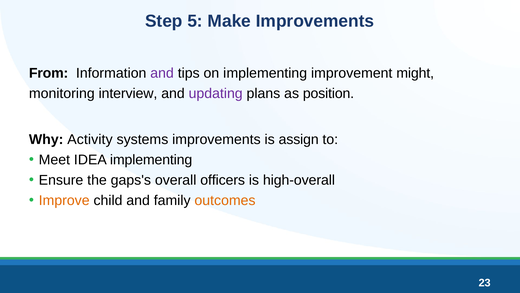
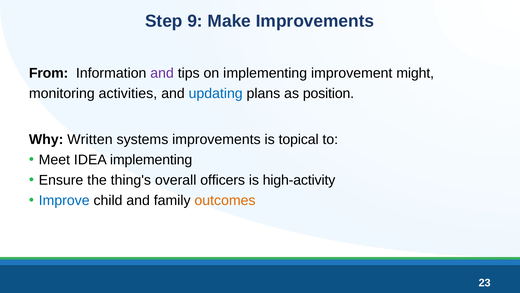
5: 5 -> 9
interview: interview -> activities
updating colour: purple -> blue
Activity: Activity -> Written
assign: assign -> topical
gaps's: gaps's -> thing's
high-overall: high-overall -> high-activity
Improve colour: orange -> blue
